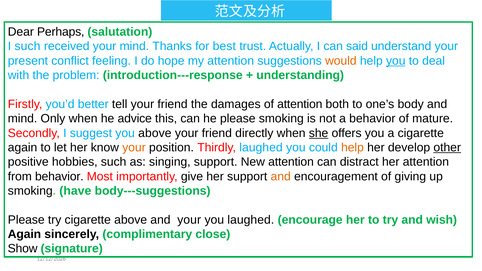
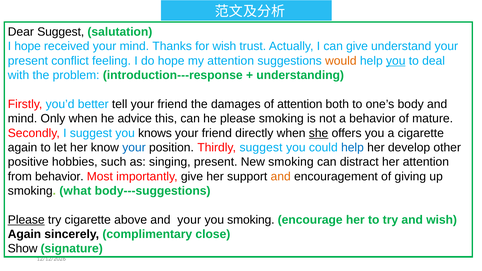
Dear Perhaps: Perhaps -> Suggest
I such: such -> hope
for best: best -> wish
can said: said -> give
you above: above -> knows
your at (134, 148) colour: orange -> blue
Thirdly laughed: laughed -> suggest
help at (352, 148) colour: orange -> blue
other underline: present -> none
singing support: support -> present
New attention: attention -> smoking
have: have -> what
Please at (26, 220) underline: none -> present
you laughed: laughed -> smoking
